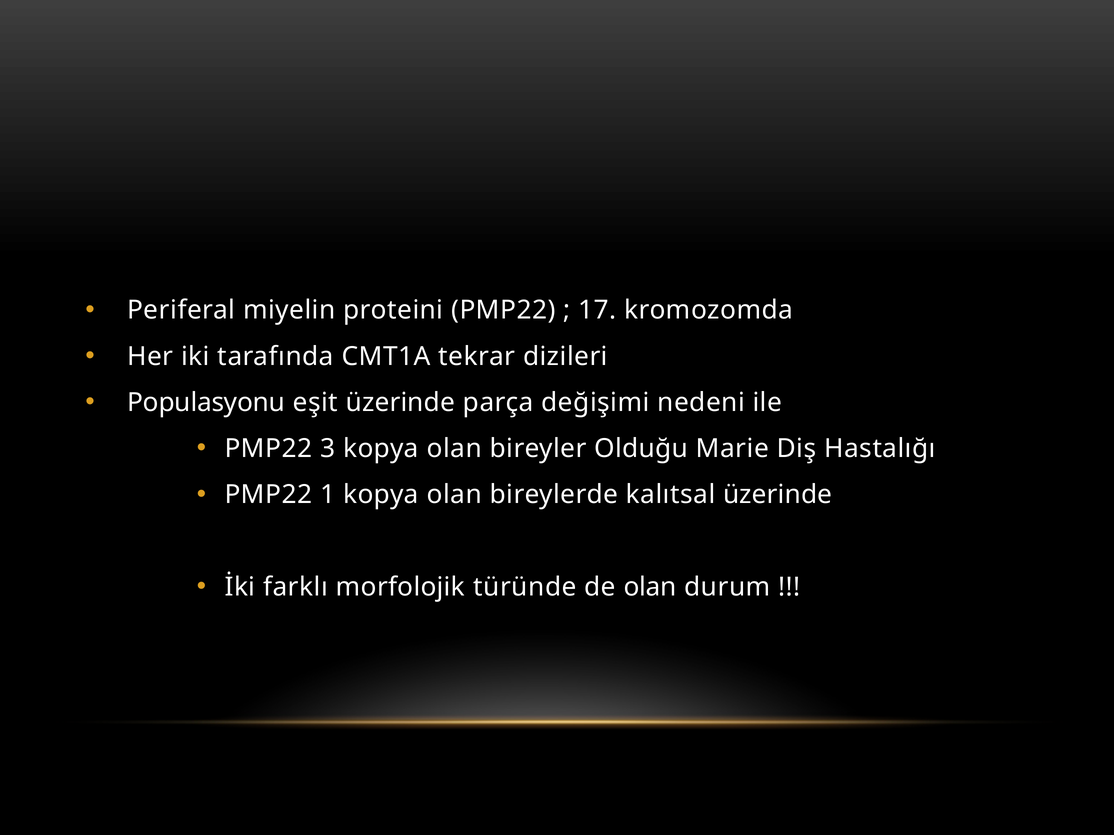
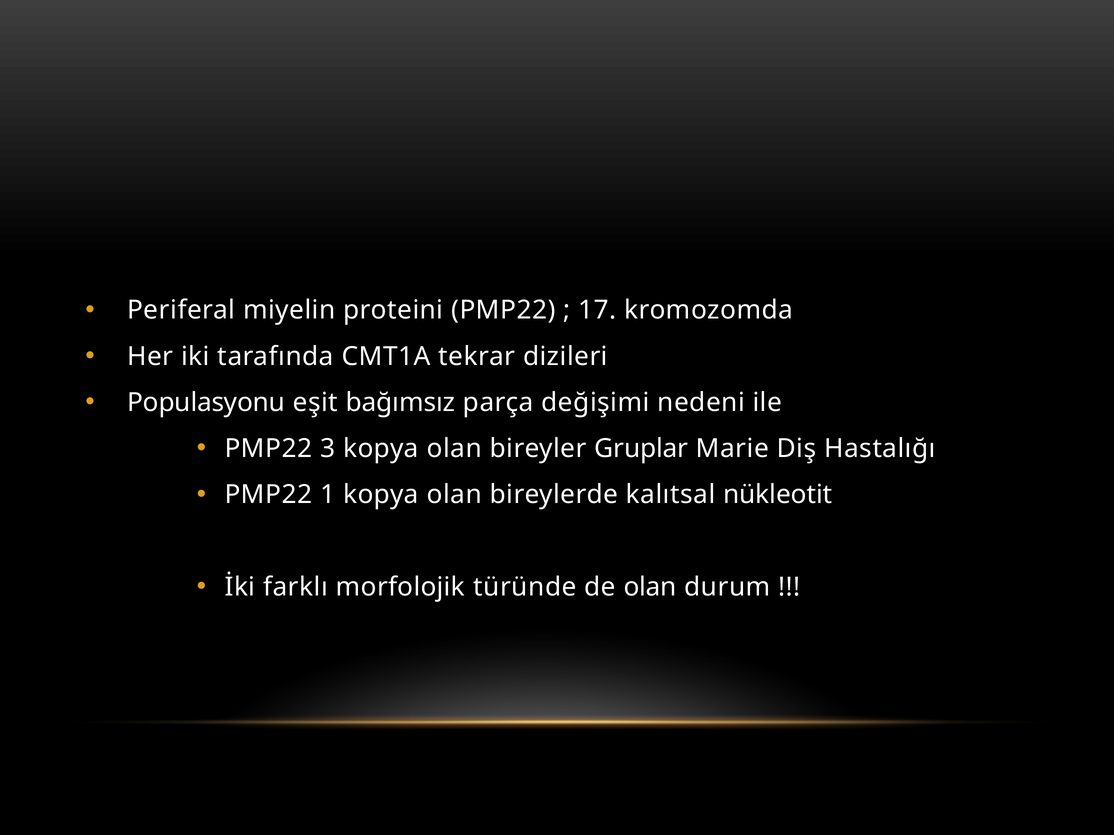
eşit üzerinde: üzerinde -> bağımsız
Olduğu: Olduğu -> Gruplar
kalıtsal üzerinde: üzerinde -> nükleotit
